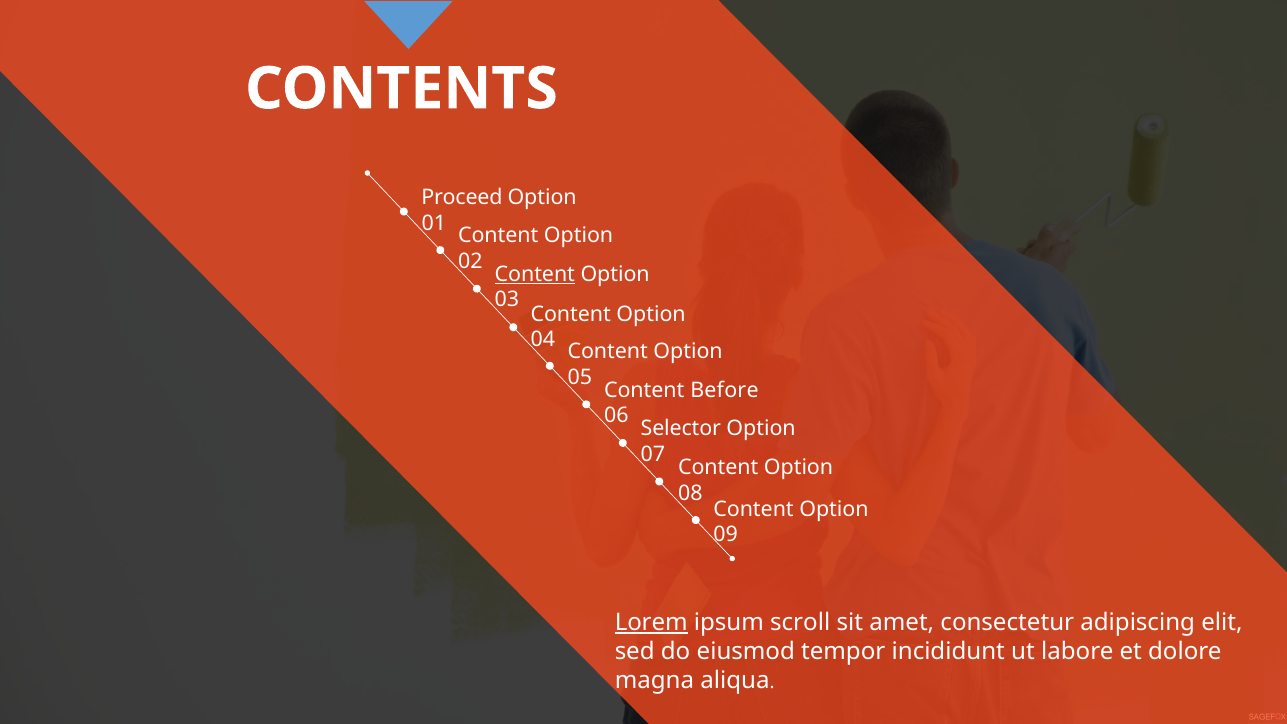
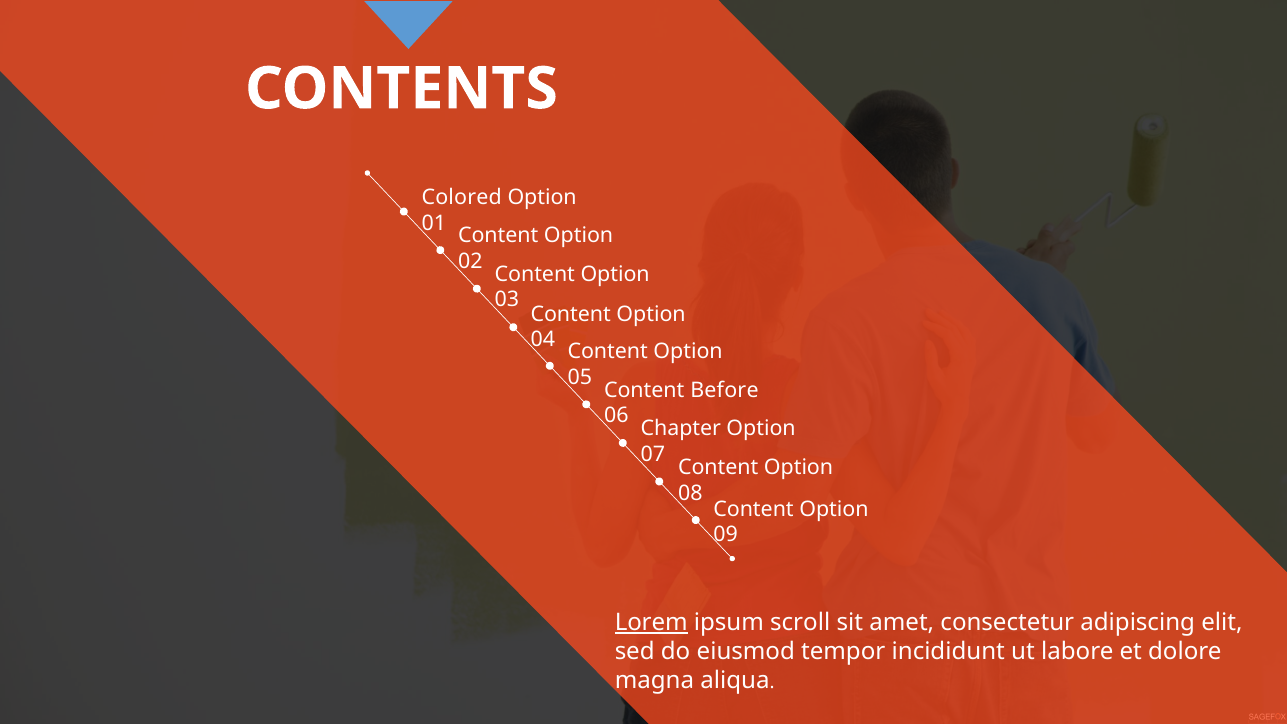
Proceed: Proceed -> Colored
Content at (535, 274) underline: present -> none
Selector: Selector -> Chapter
